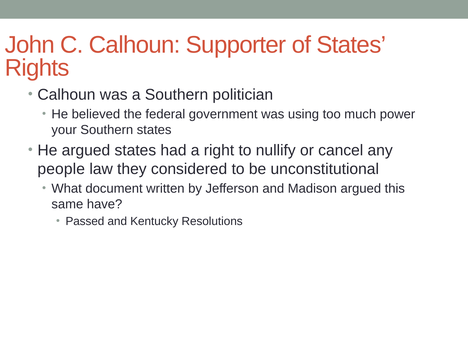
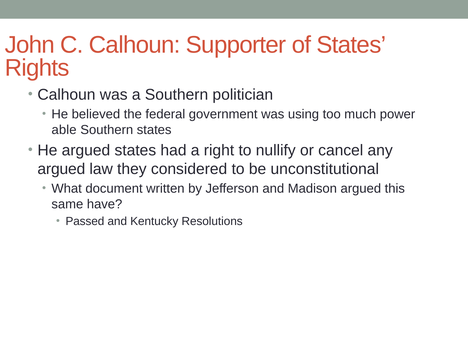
your: your -> able
people at (61, 169): people -> argued
